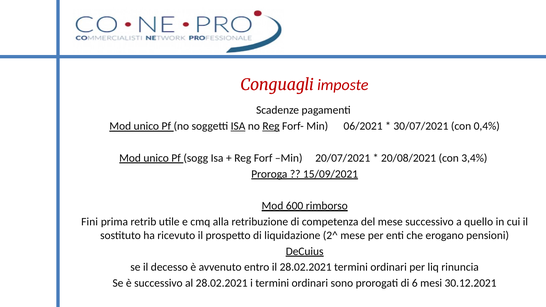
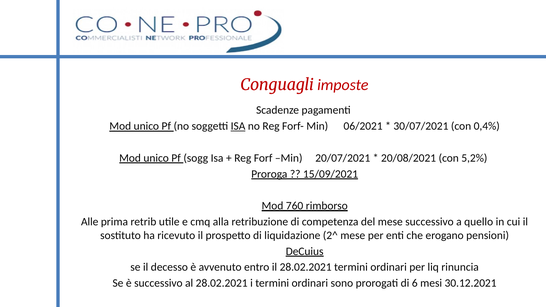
Reg at (271, 126) underline: present -> none
3,4%: 3,4% -> 5,2%
600: 600 -> 760
Fini: Fini -> Alle
